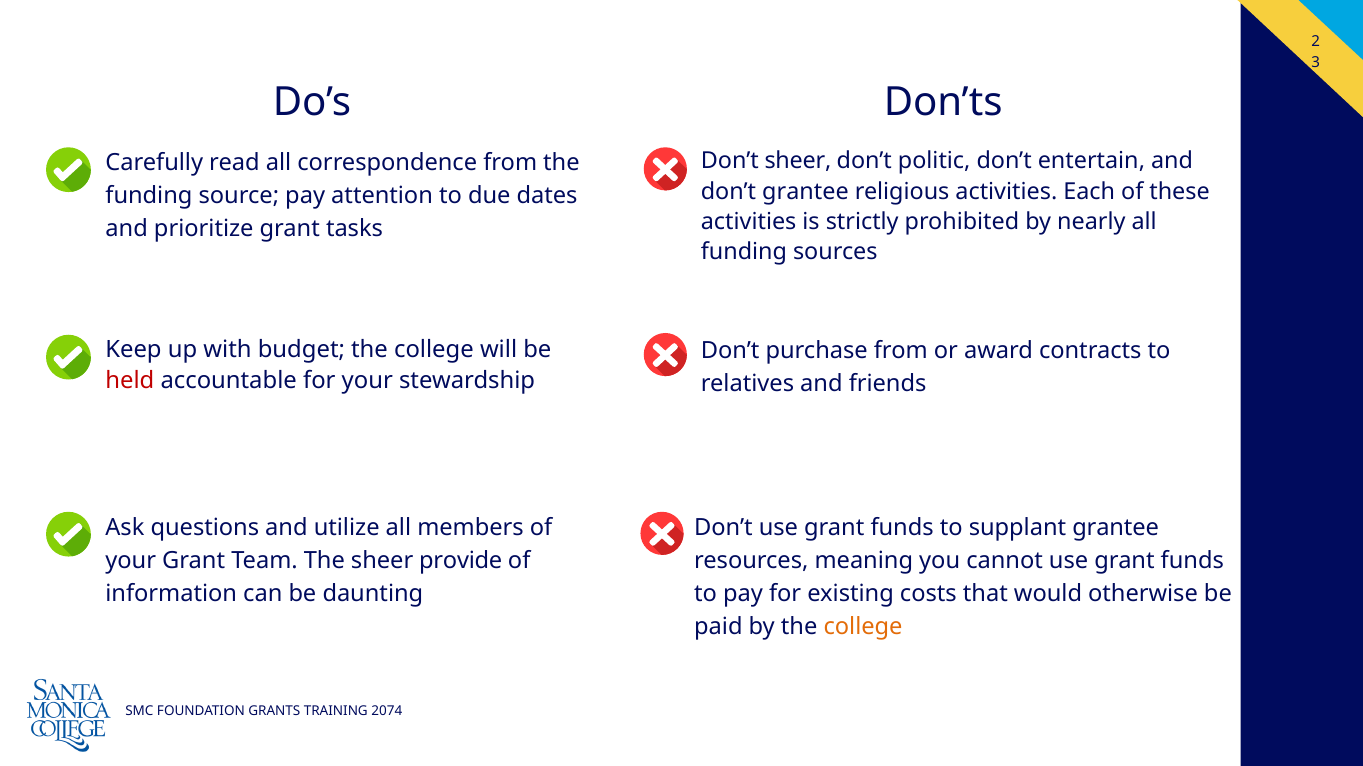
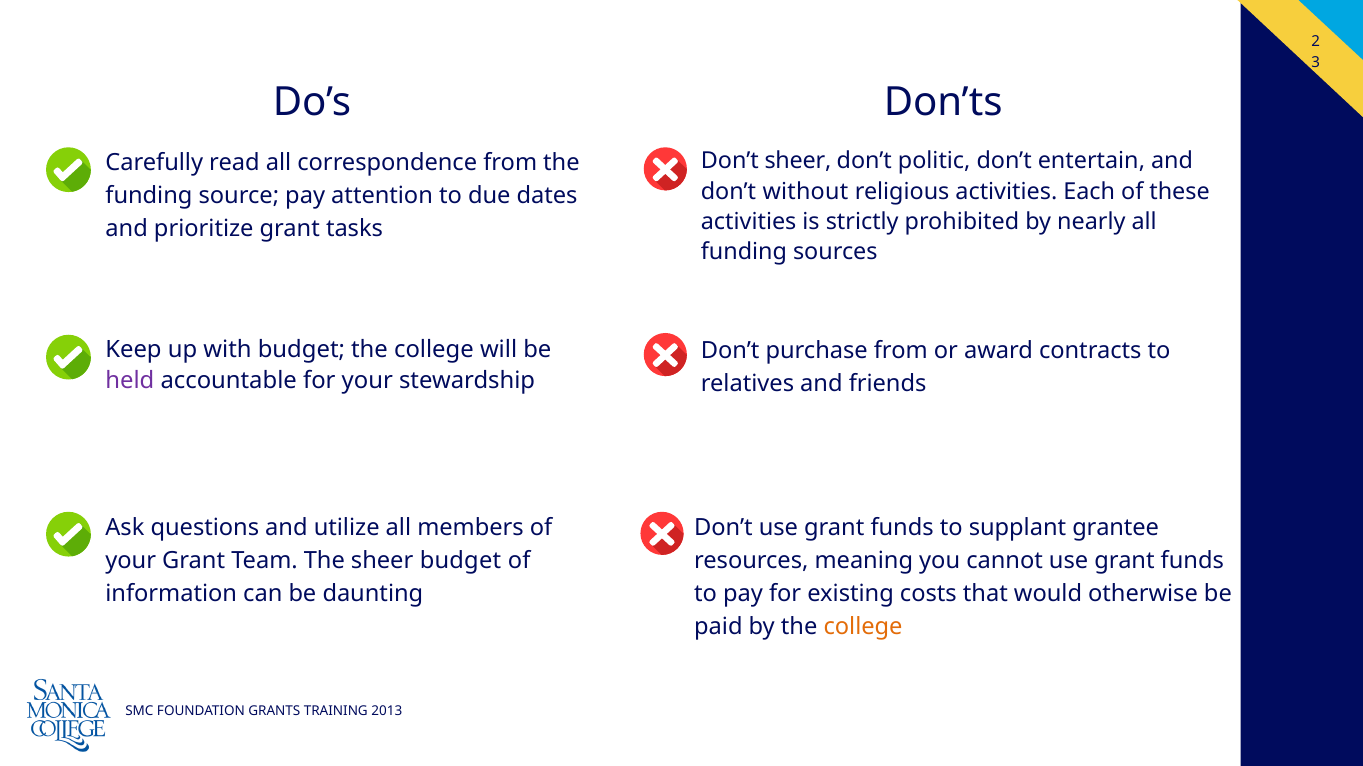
don’t grantee: grantee -> without
held colour: red -> purple
sheer provide: provide -> budget
2074: 2074 -> 2013
